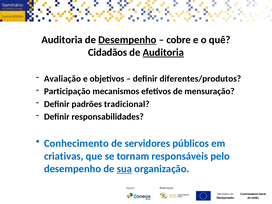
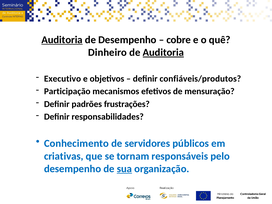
Auditoria at (62, 40) underline: none -> present
Desempenho at (127, 40) underline: present -> none
Cidadãos: Cidadãos -> Dinheiro
Avaliação: Avaliação -> Executivo
diferentes/produtos: diferentes/produtos -> confiáveis/produtos
tradicional: tradicional -> frustrações
